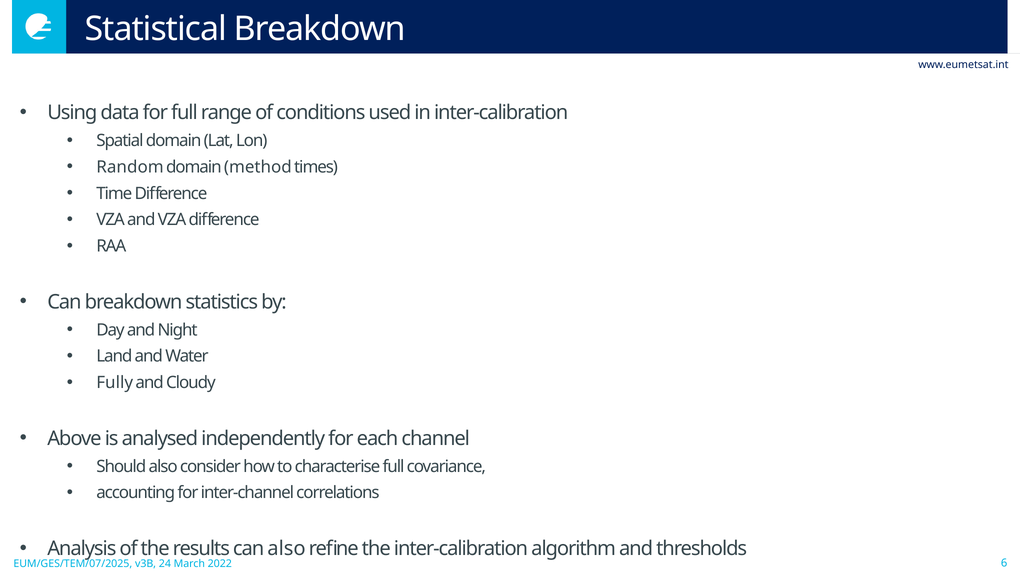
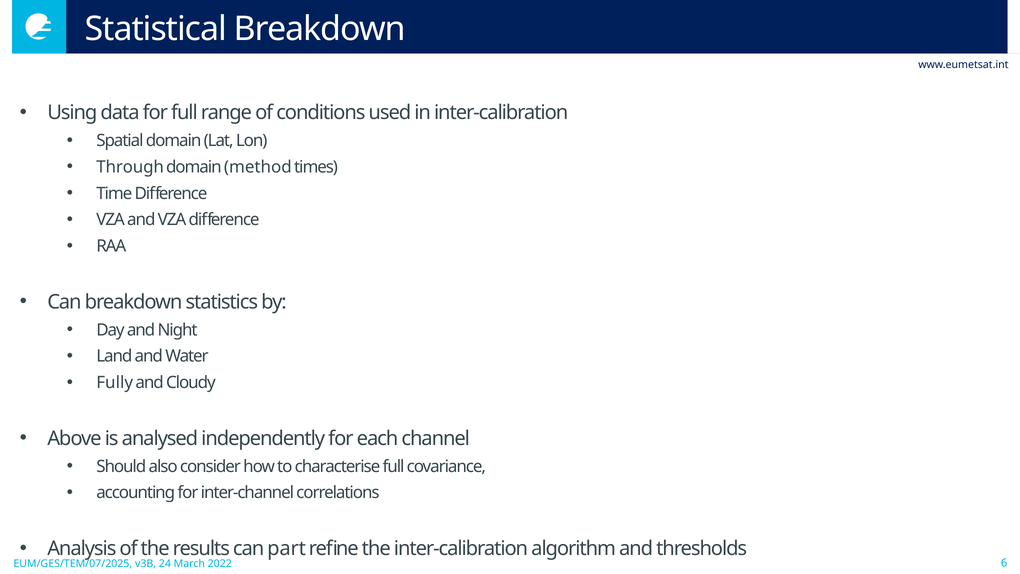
Random: Random -> Through
can also: also -> part
